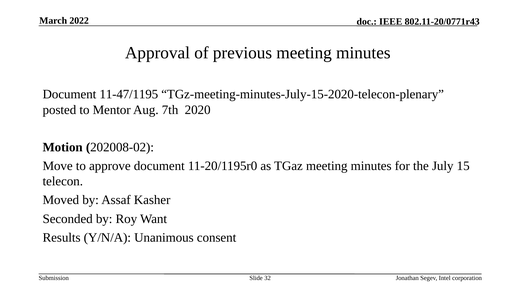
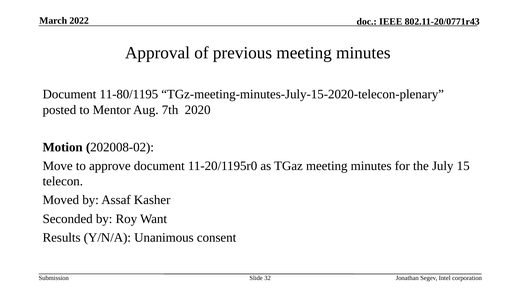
11-47/1195: 11-47/1195 -> 11-80/1195
